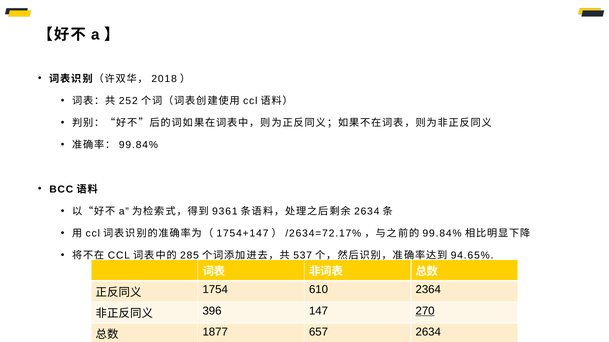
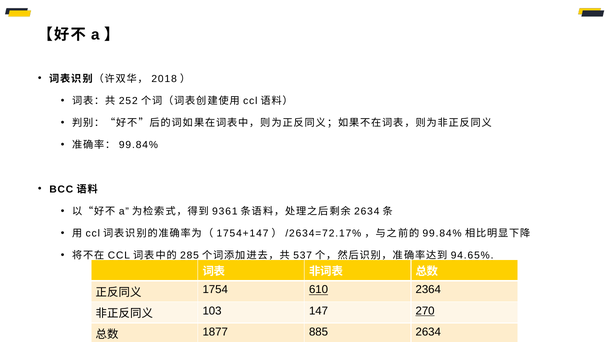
610 underline: none -> present
396: 396 -> 103
657: 657 -> 885
